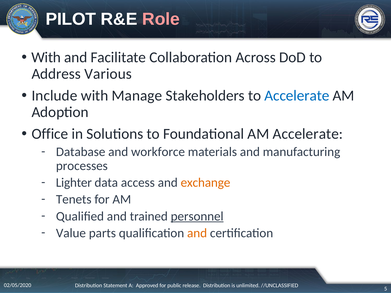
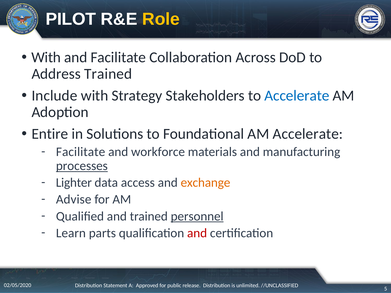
Role colour: pink -> yellow
Address Various: Various -> Trained
Manage: Manage -> Strategy
Office: Office -> Entire
Database at (81, 152): Database -> Facilitate
processes underline: none -> present
Tenets: Tenets -> Advise
Value: Value -> Learn
and at (197, 233) colour: orange -> red
